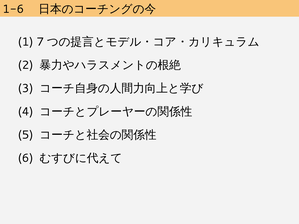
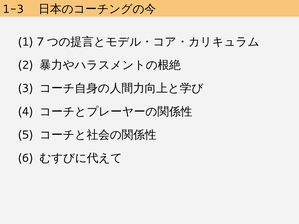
1-6: 1-6 -> 1-3
